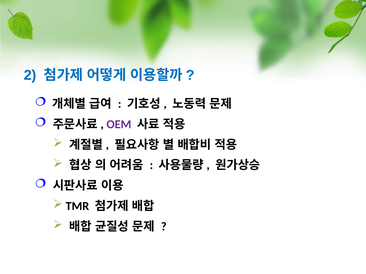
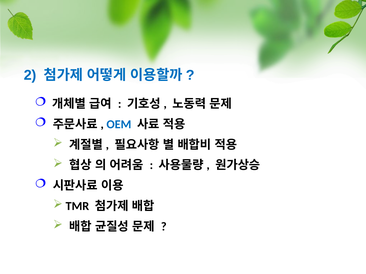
OEM colour: purple -> blue
